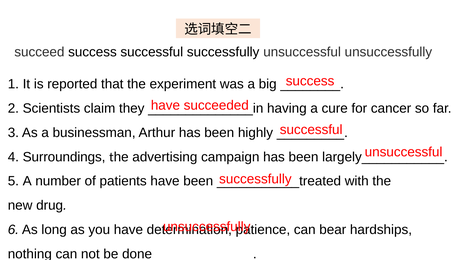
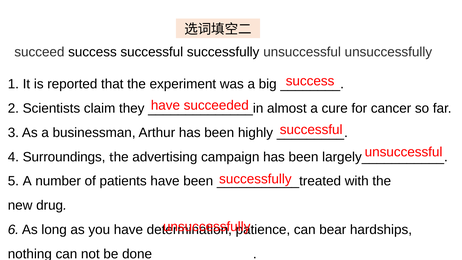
having: having -> almost
